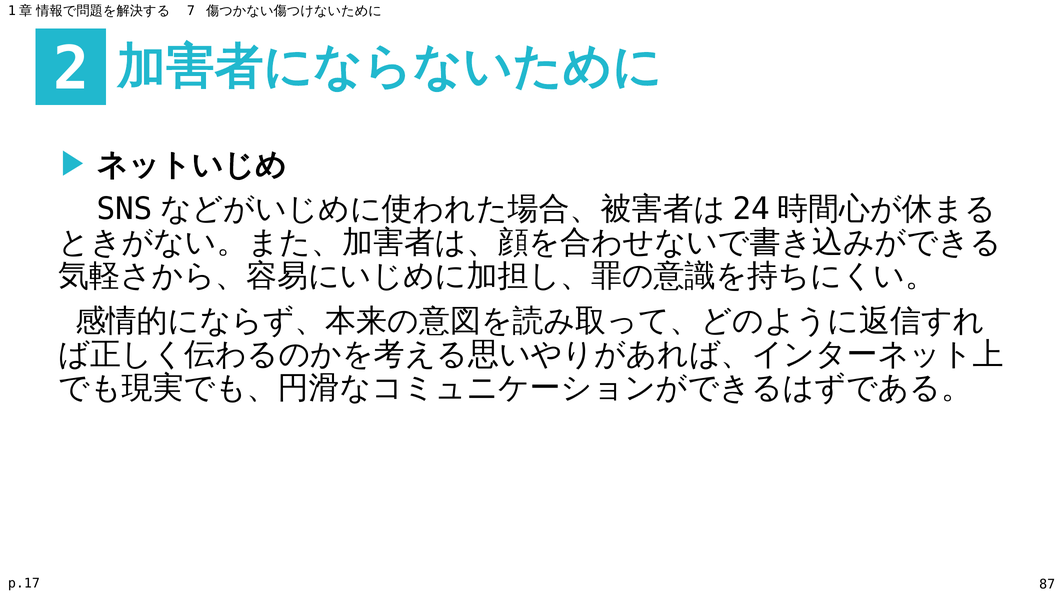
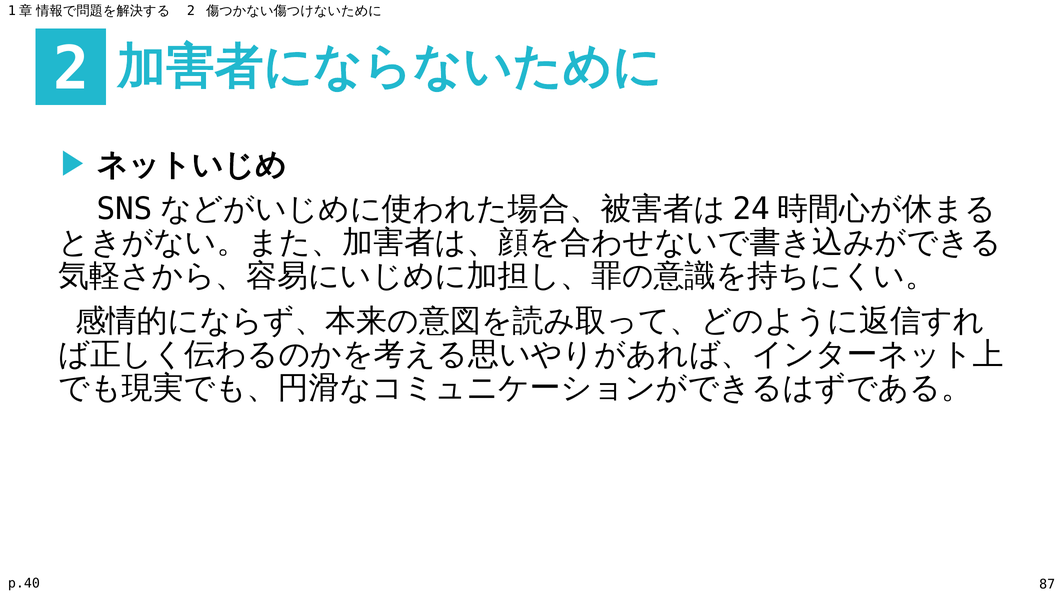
7 at (191, 11): 7 -> 2
p.17: p.17 -> p.40
